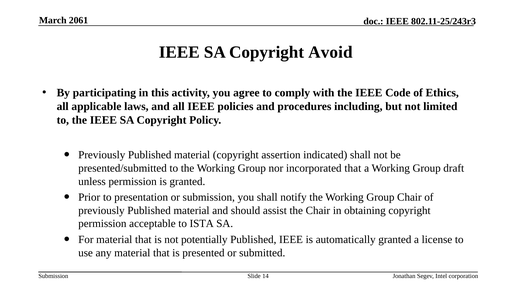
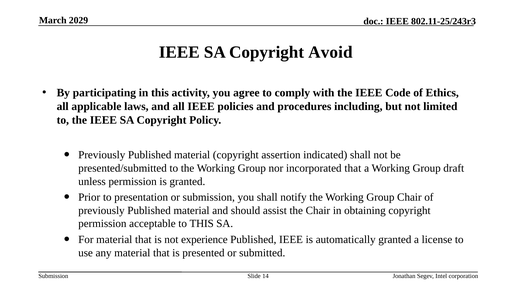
2061: 2061 -> 2029
to ISTA: ISTA -> THIS
potentially: potentially -> experience
